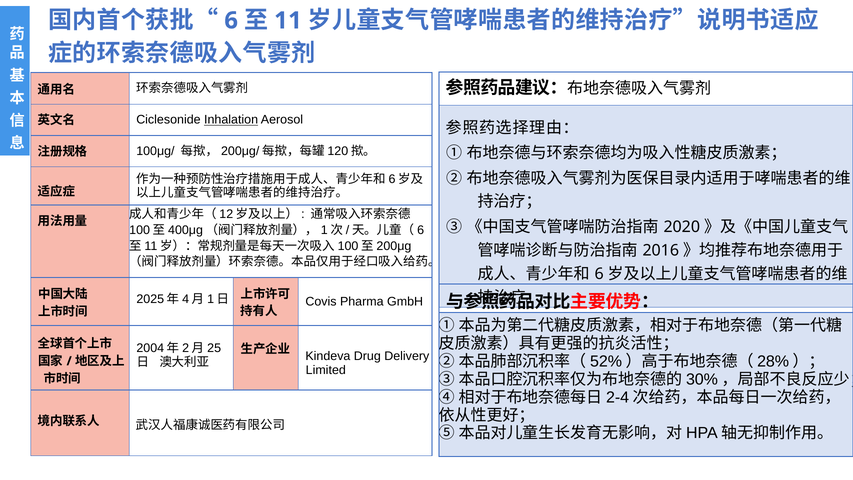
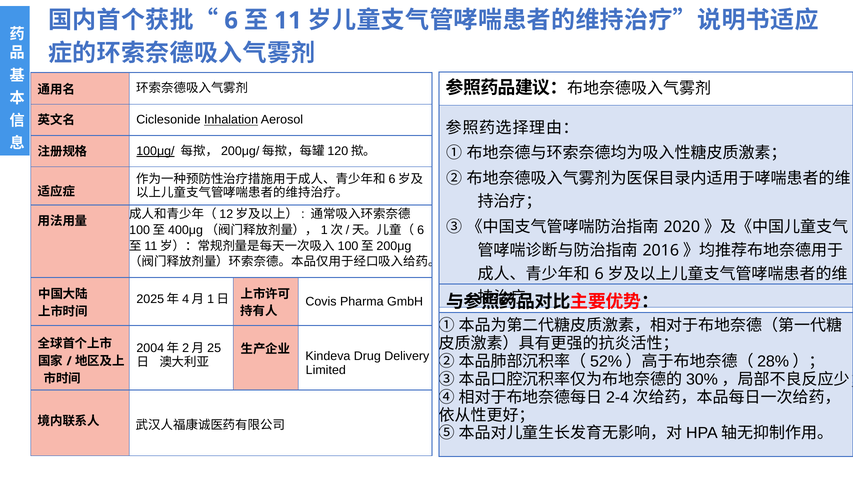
100μg/ underline: none -> present
